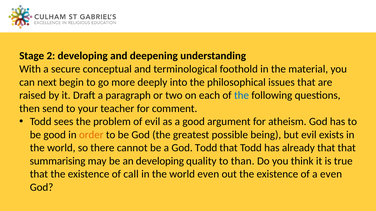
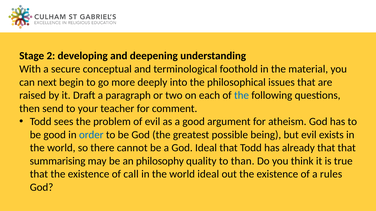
order colour: orange -> blue
God Todd: Todd -> Ideal
an developing: developing -> philosophy
world even: even -> ideal
a even: even -> rules
